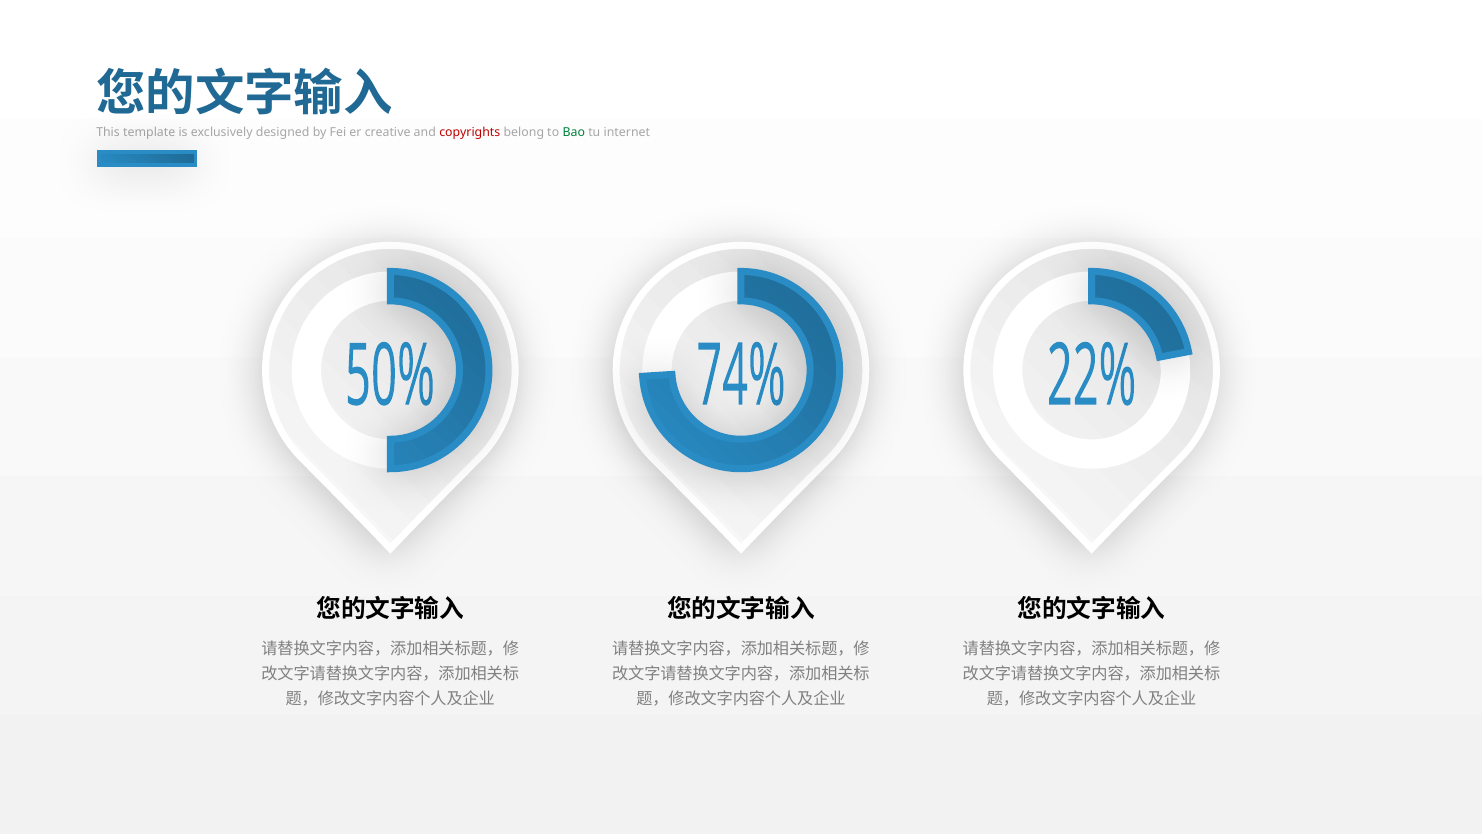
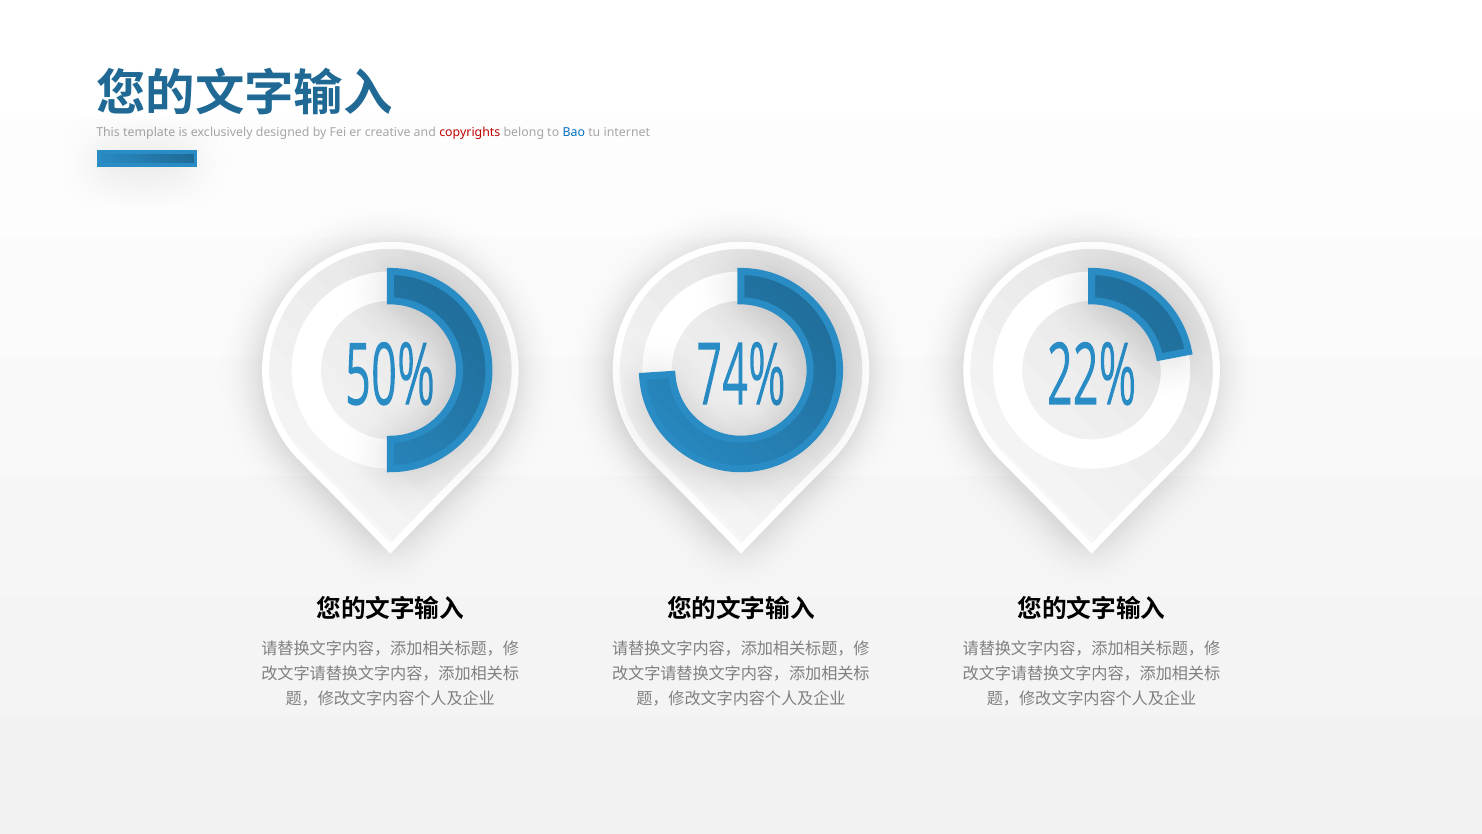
Bao colour: green -> blue
